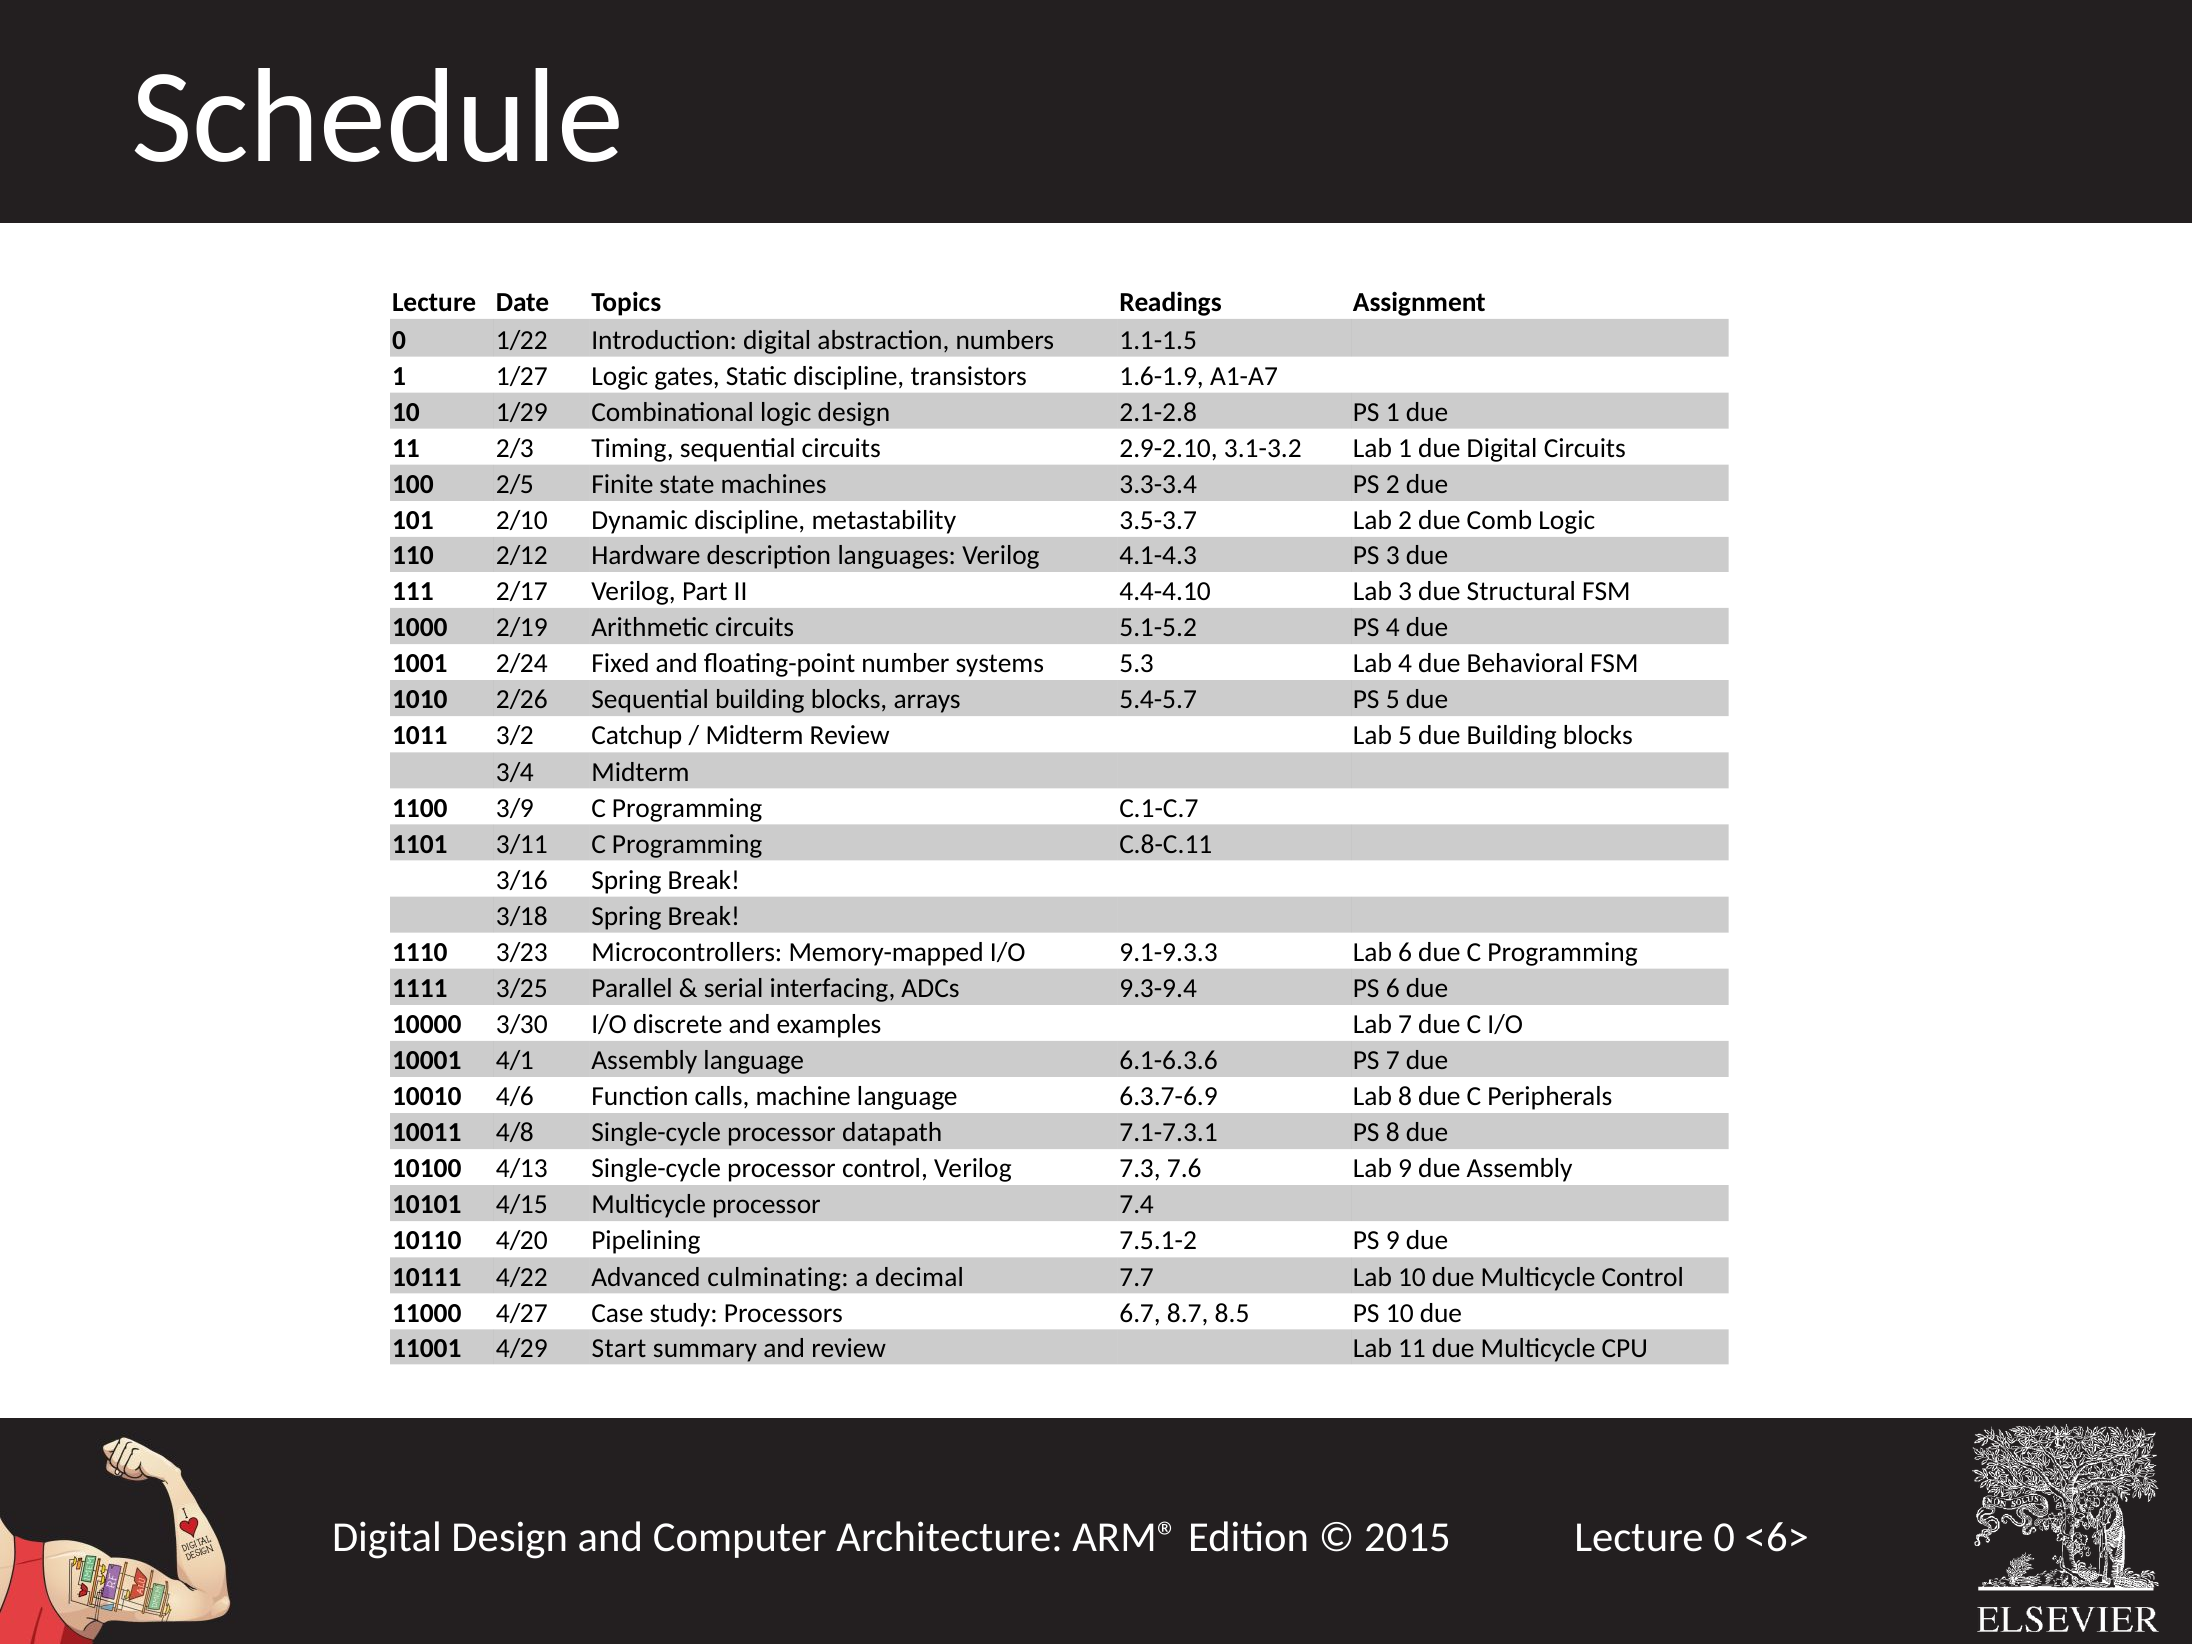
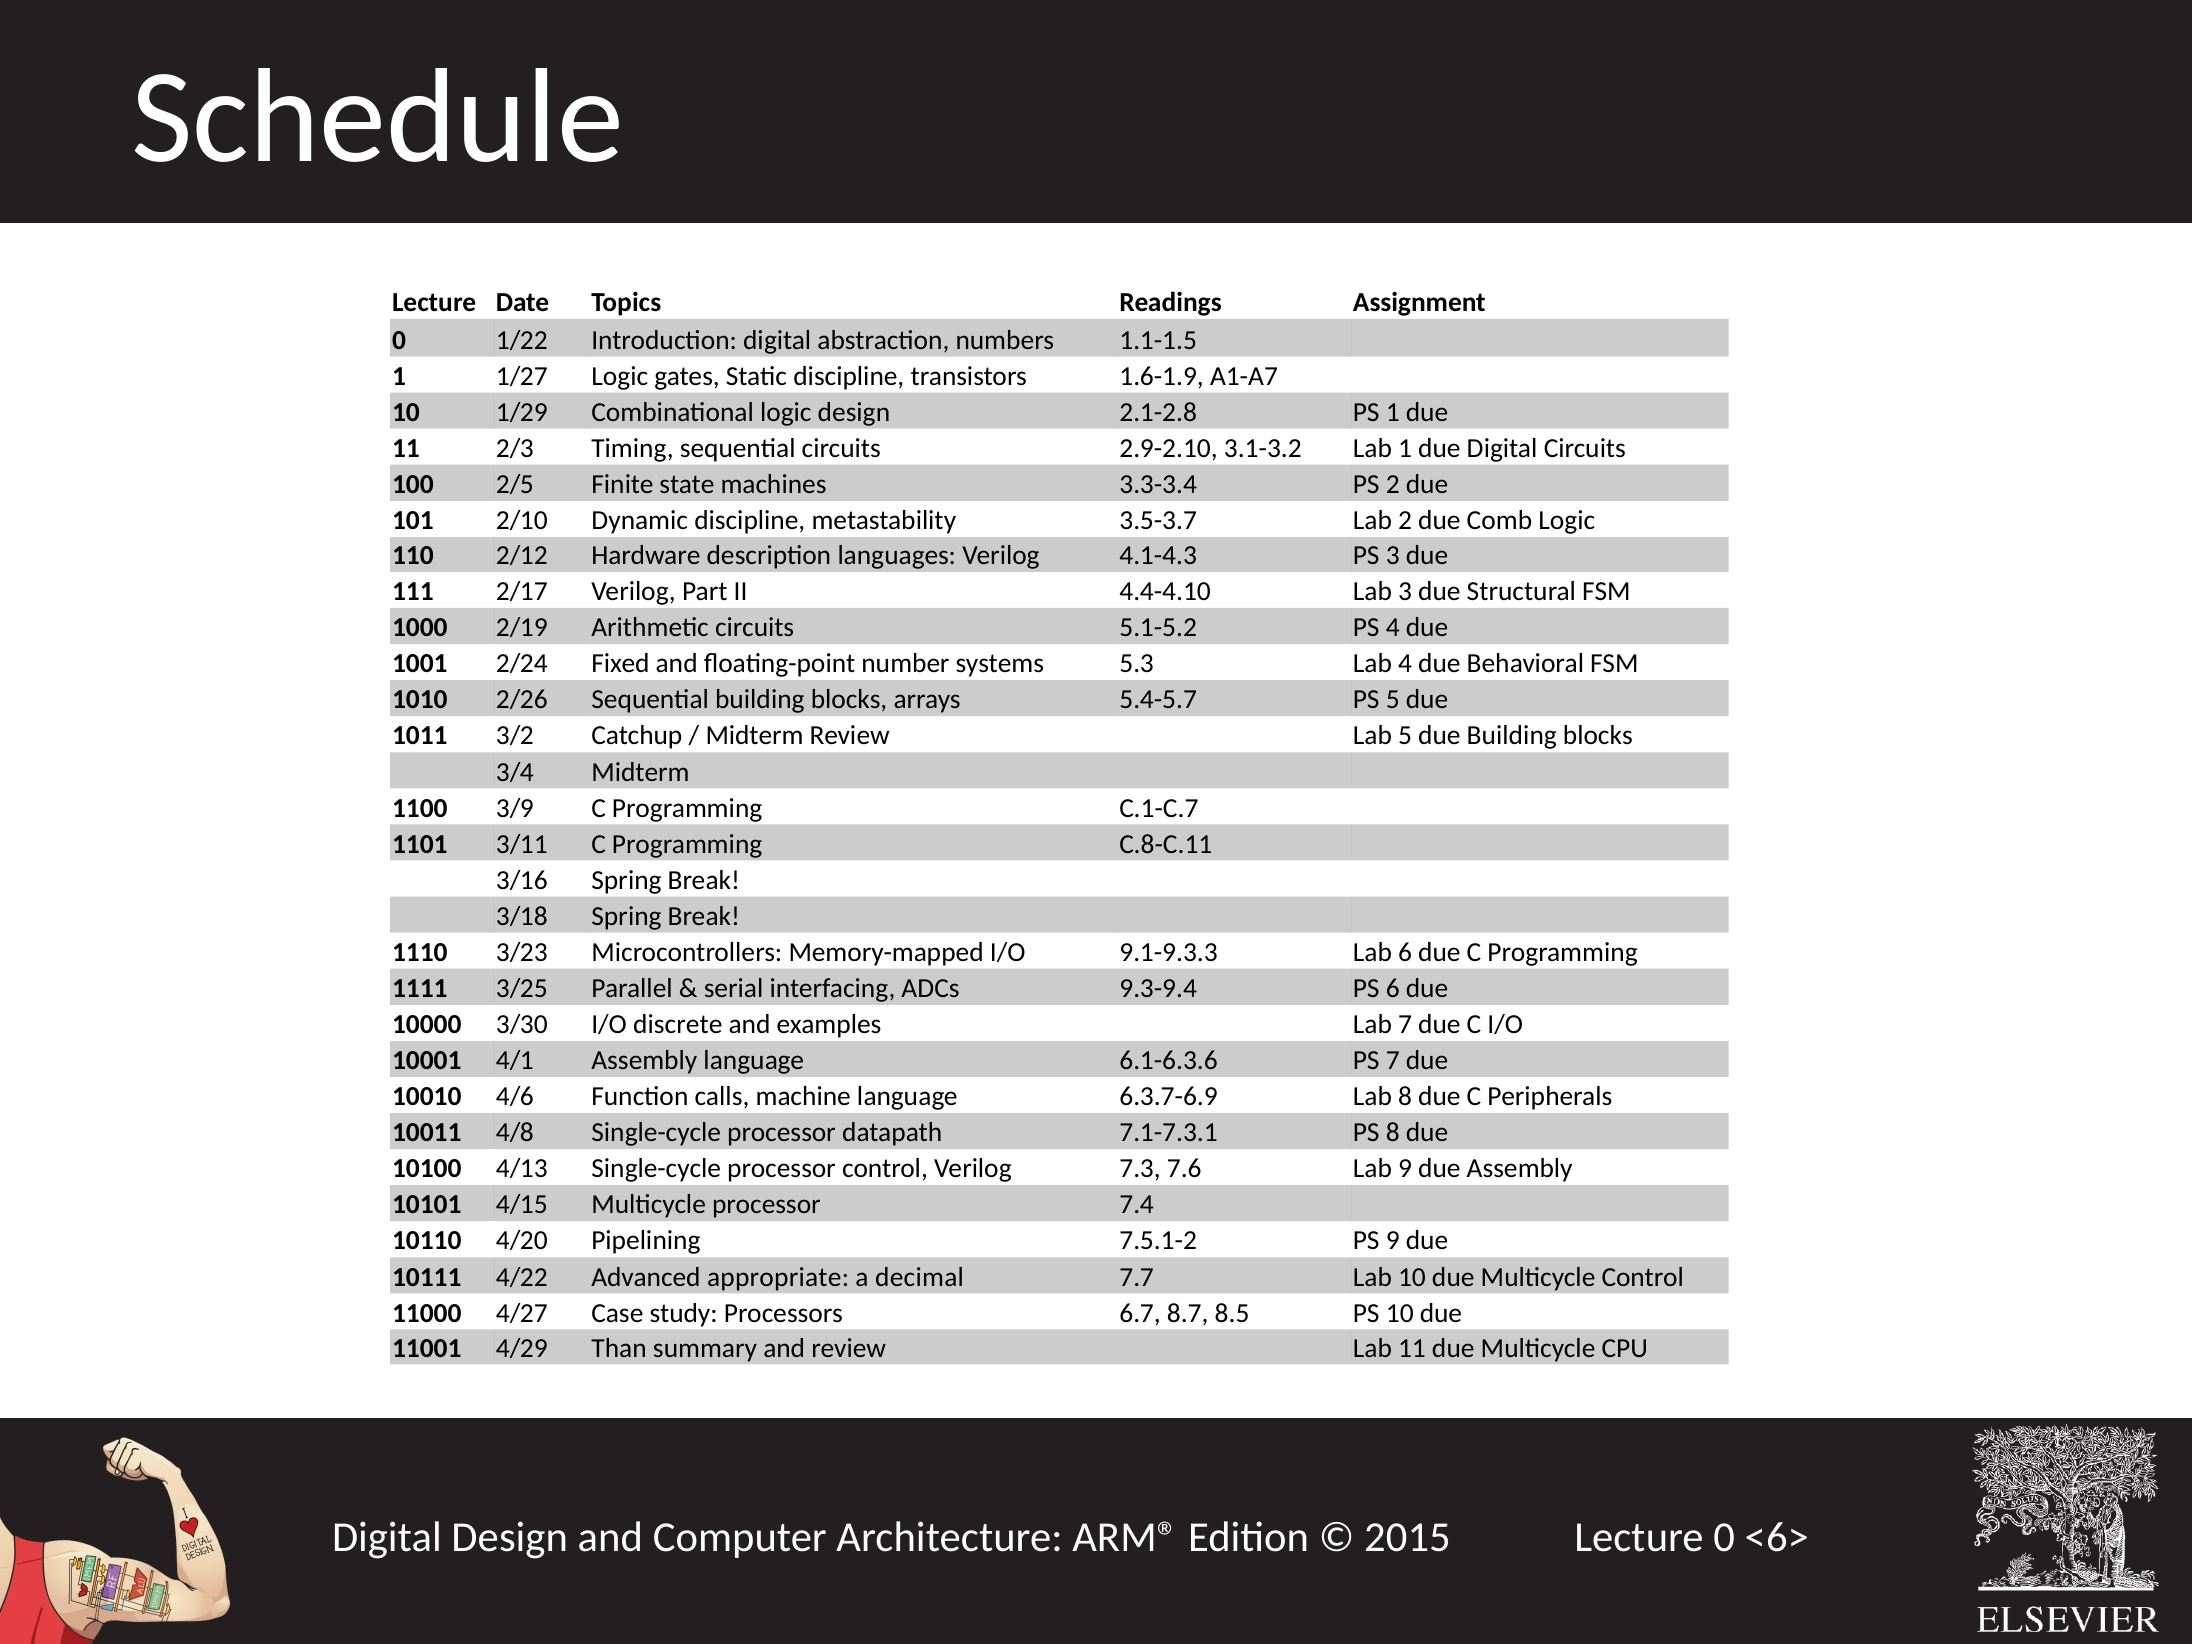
culminating: culminating -> appropriate
Start: Start -> Than
